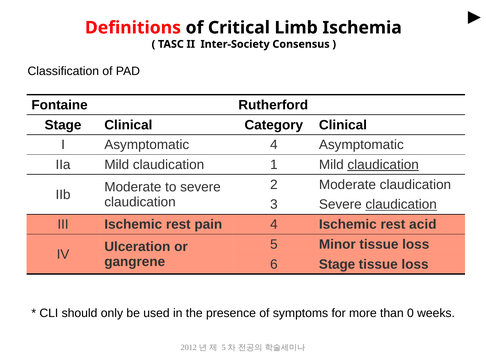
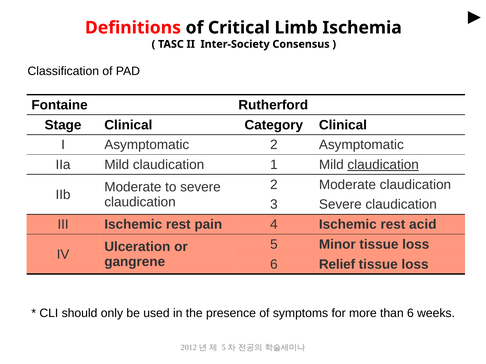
Asymptomatic 4: 4 -> 2
claudication at (401, 205) underline: present -> none
6 Stage: Stage -> Relief
than 0: 0 -> 6
